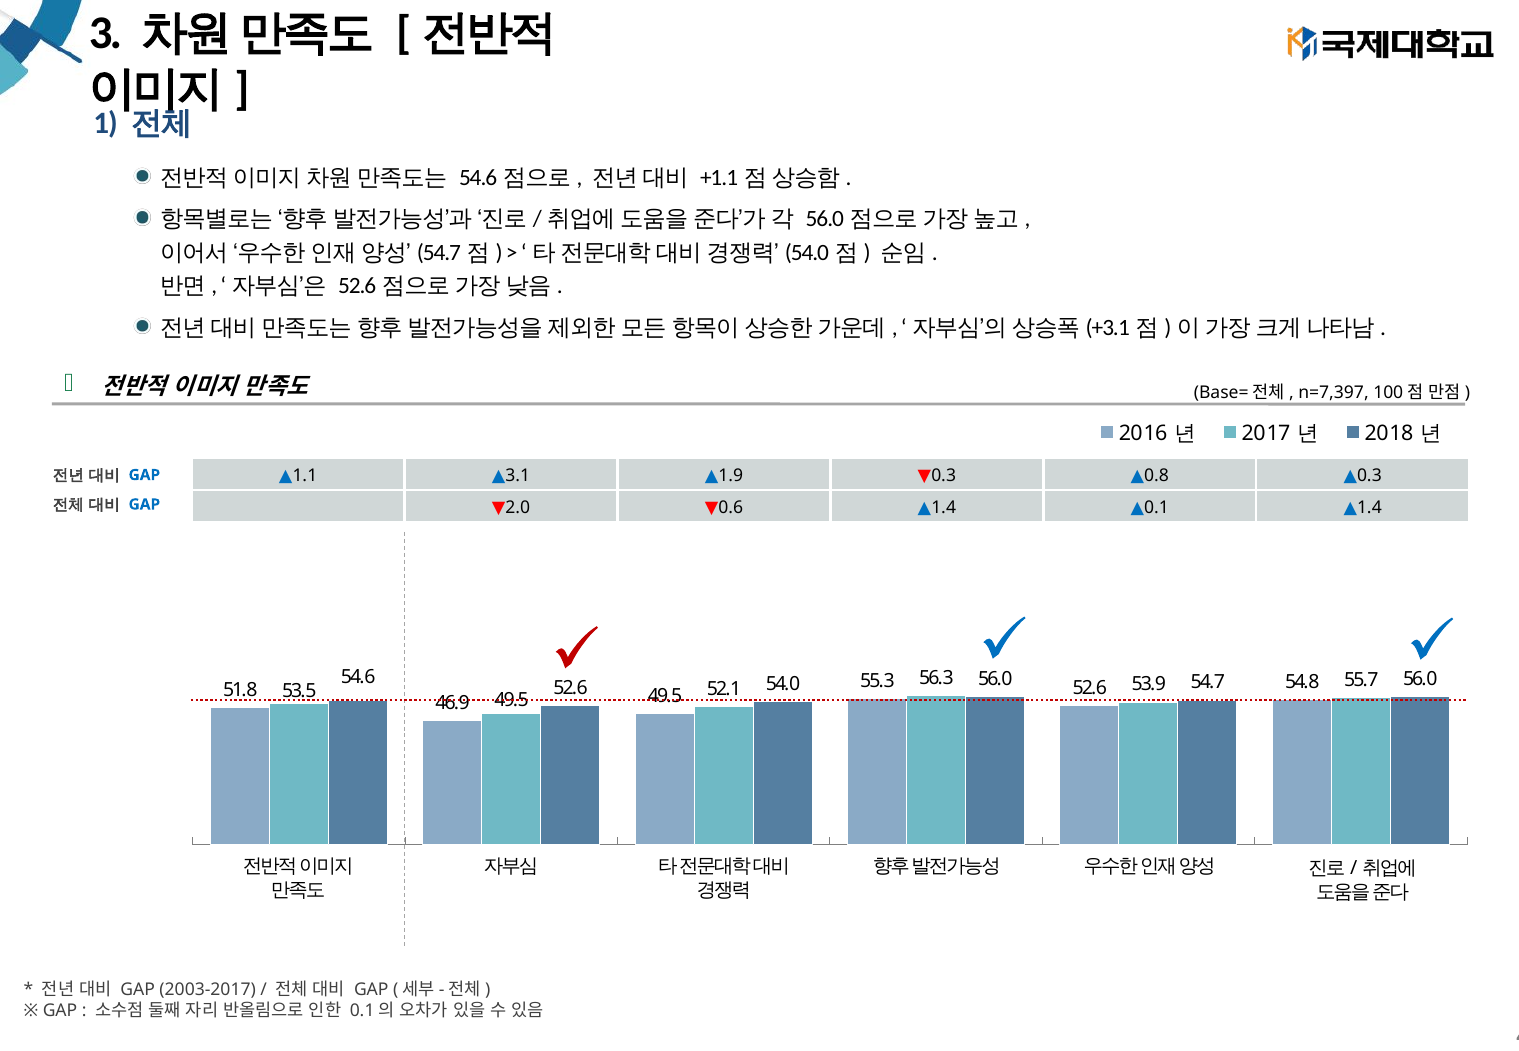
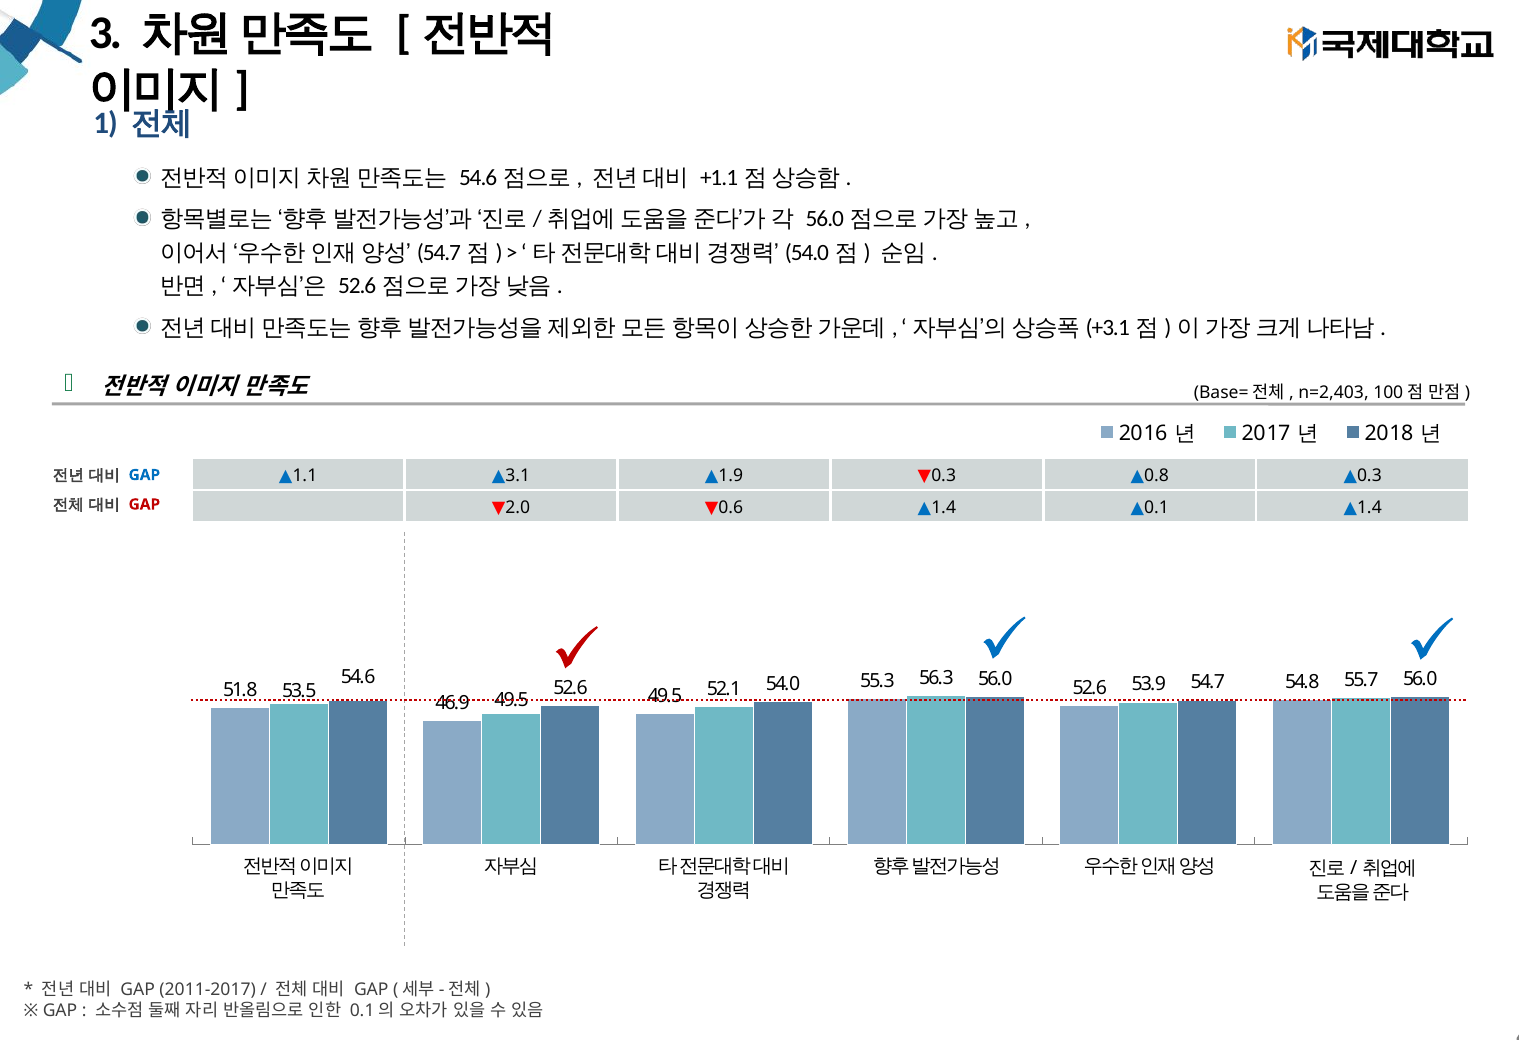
n=7,397: n=7,397 -> n=2,403
GAP at (144, 505) colour: blue -> red
2003-2017: 2003-2017 -> 2011-2017
